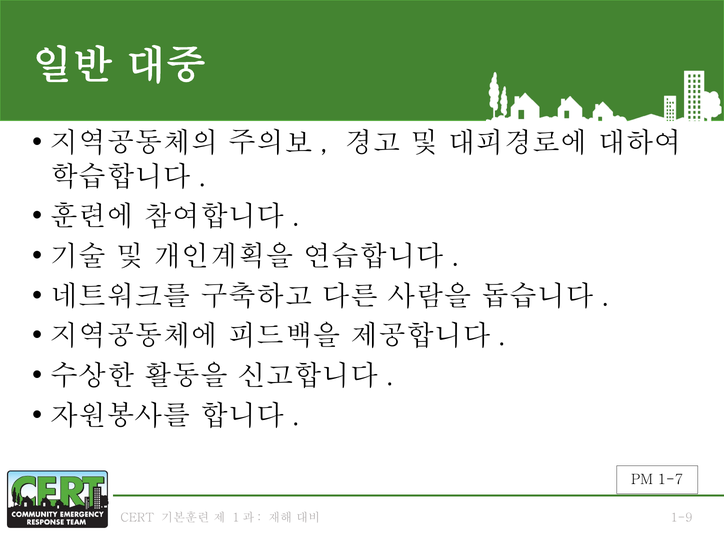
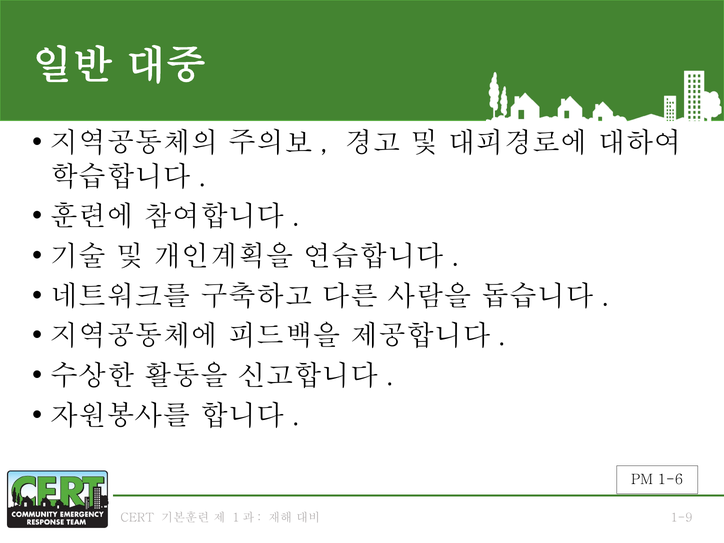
1-7: 1-7 -> 1-6
